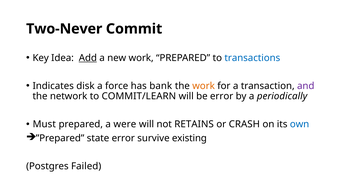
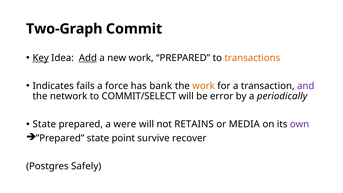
Two-Never: Two-Never -> Two-Graph
Key underline: none -> present
transactions colour: blue -> orange
disk: disk -> fails
COMMIT/LEARN: COMMIT/LEARN -> COMMIT/SELECT
Must at (44, 124): Must -> State
CRASH: CRASH -> MEDIA
own colour: blue -> purple
state error: error -> point
existing: existing -> recover
Failed: Failed -> Safely
